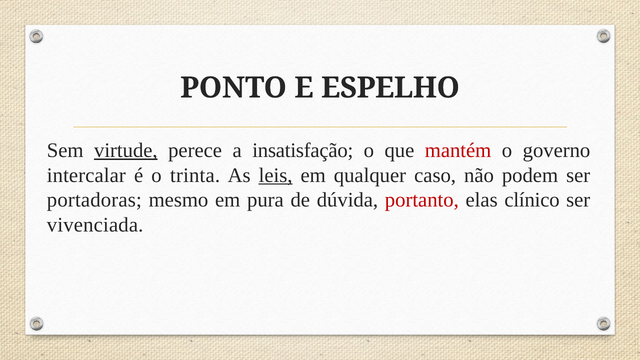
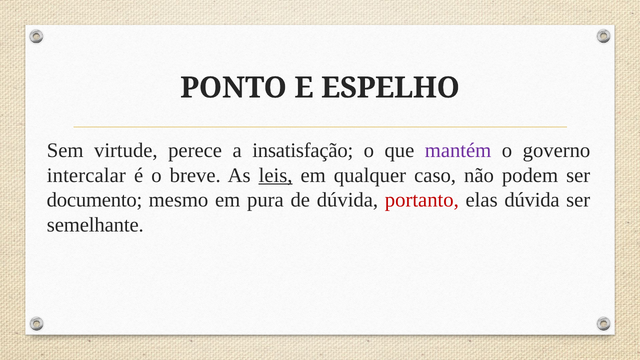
virtude underline: present -> none
mantém colour: red -> purple
trinta: trinta -> breve
portadoras: portadoras -> documento
elas clínico: clínico -> dúvida
vivenciada: vivenciada -> semelhante
